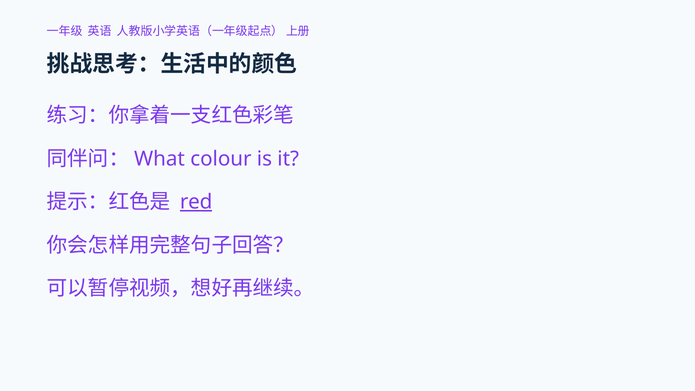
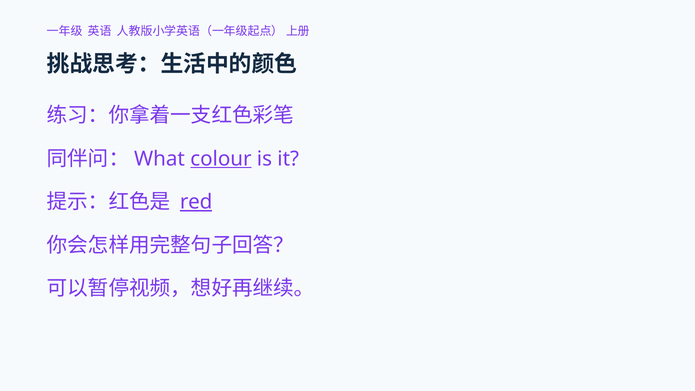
colour underline: none -> present
